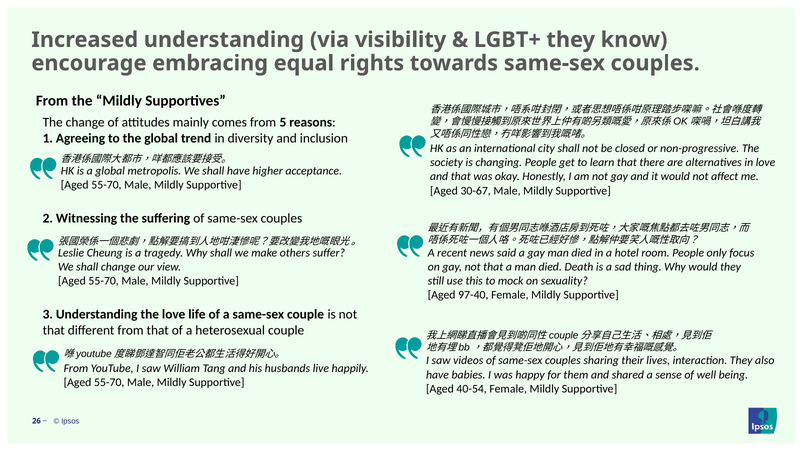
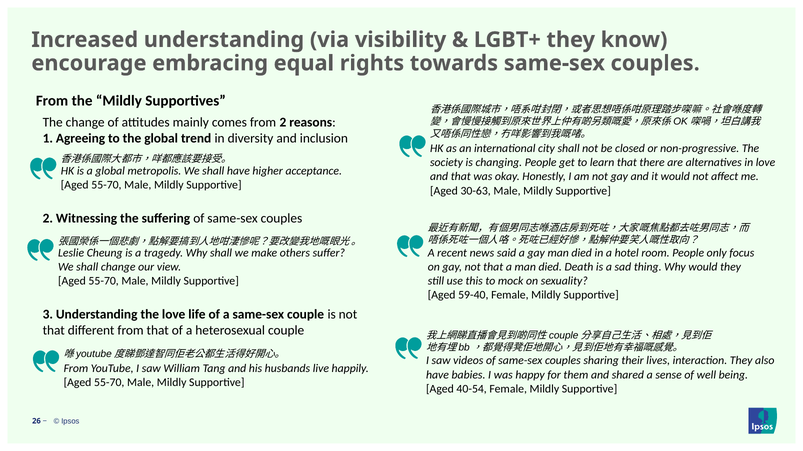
from 5: 5 -> 2
30-67: 30-67 -> 30-63
97-40: 97-40 -> 59-40
